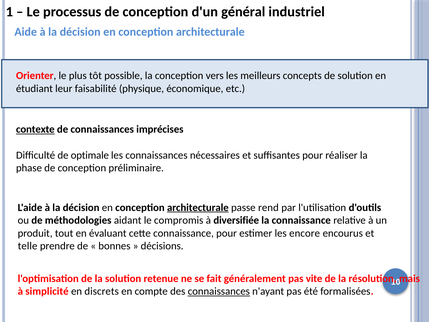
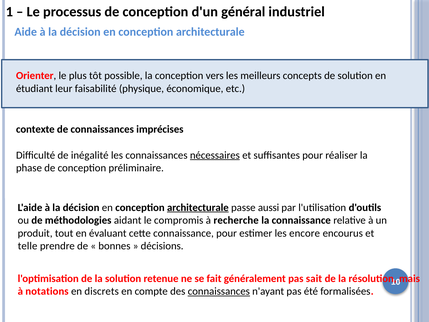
contexte underline: present -> none
optimale: optimale -> inégalité
nécessaires underline: none -> present
rend: rend -> aussi
diversifiée: diversifiée -> recherche
vite: vite -> sait
simplicité: simplicité -> notations
